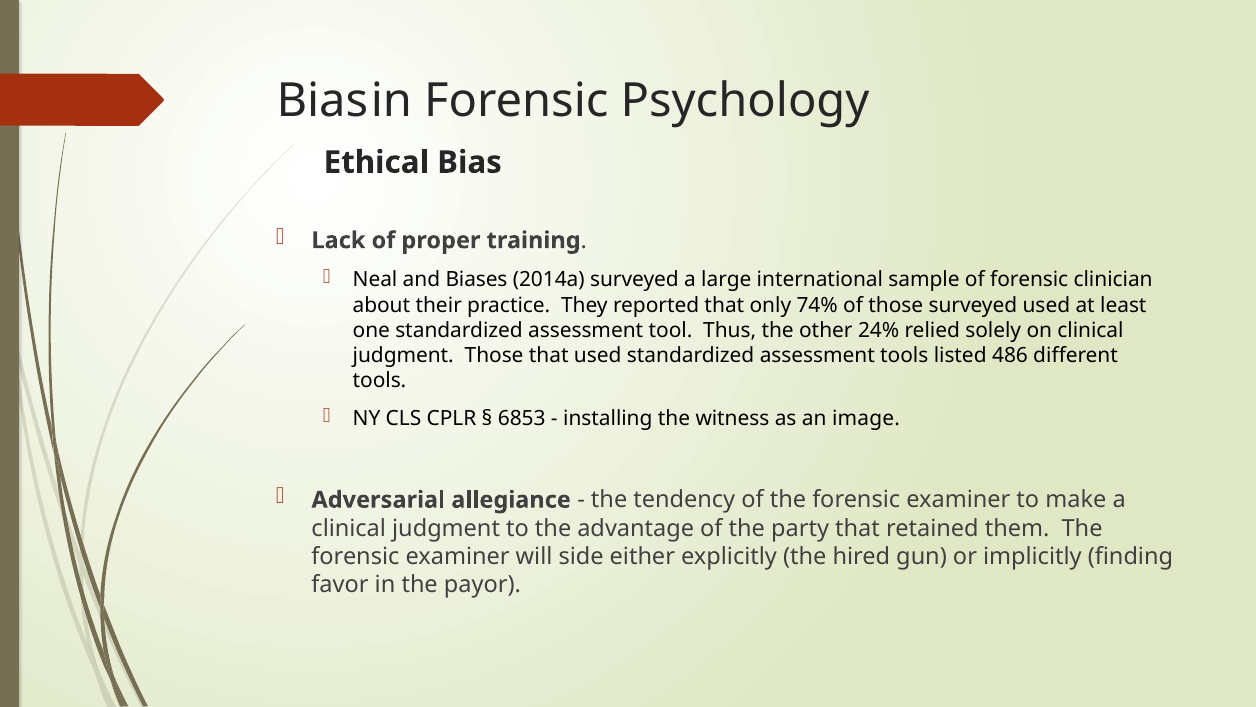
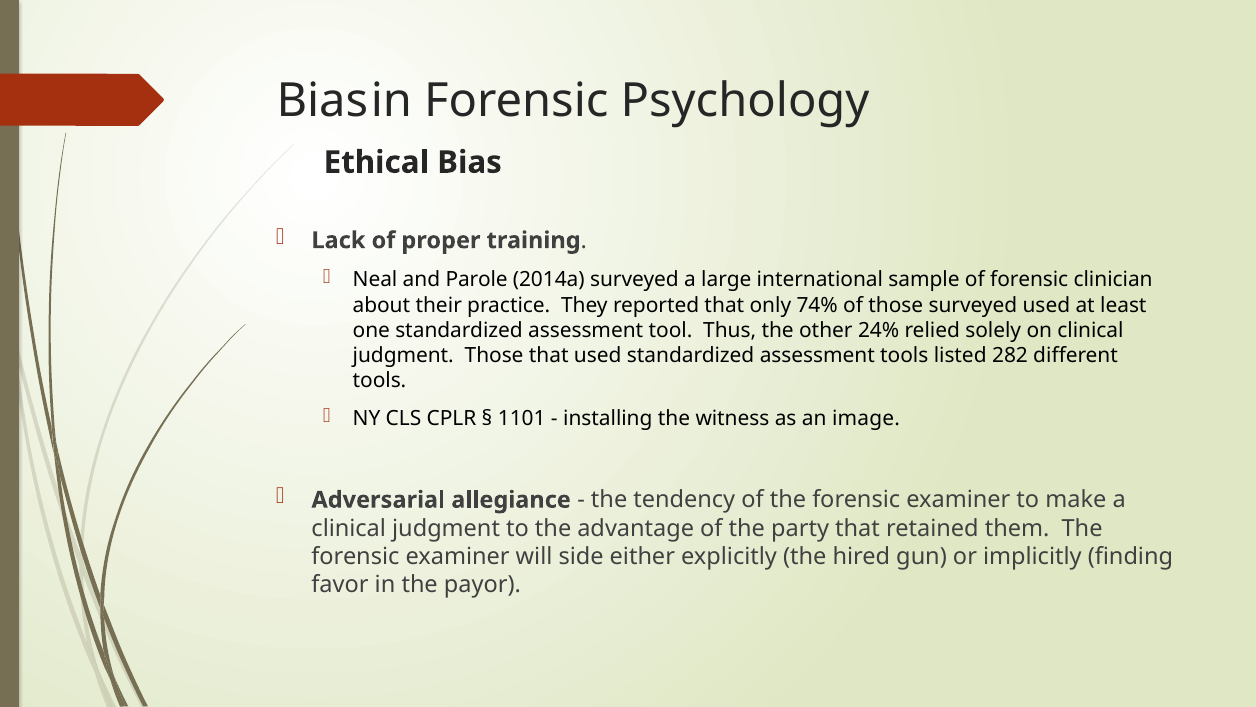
Biases: Biases -> Parole
486: 486 -> 282
6853: 6853 -> 1101
